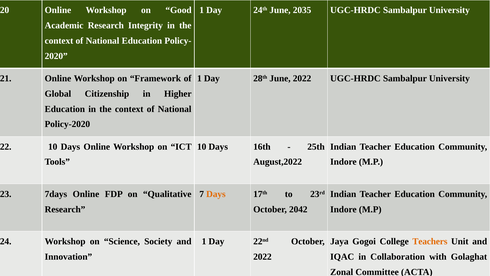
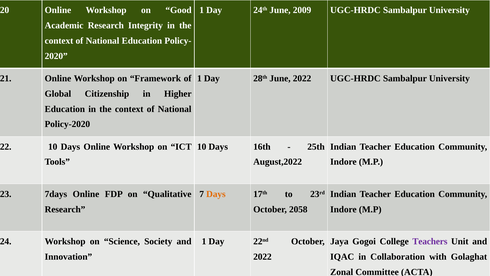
2035: 2035 -> 2009
2042: 2042 -> 2058
Teachers colour: orange -> purple
